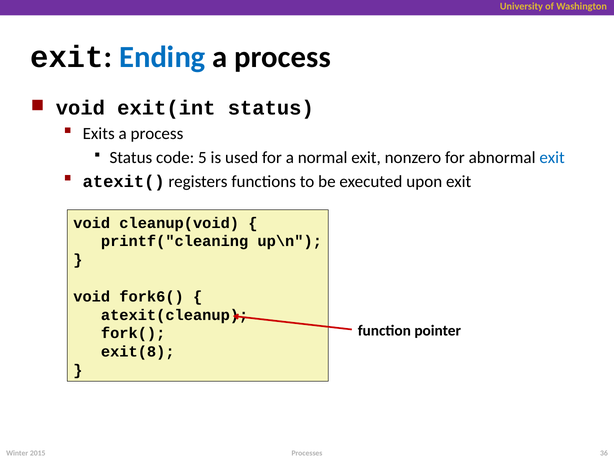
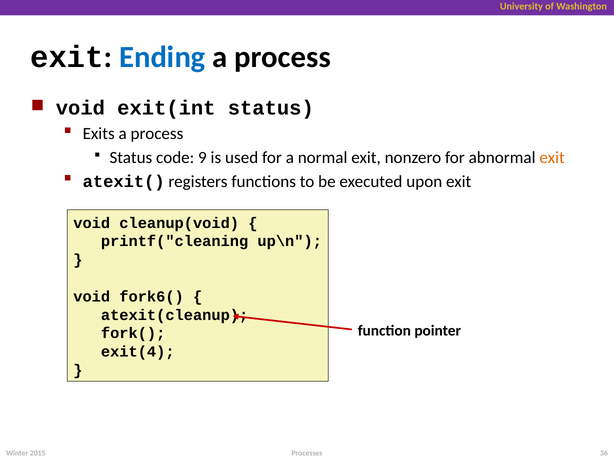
5: 5 -> 9
exit at (552, 158) colour: blue -> orange
exit(8: exit(8 -> exit(4
